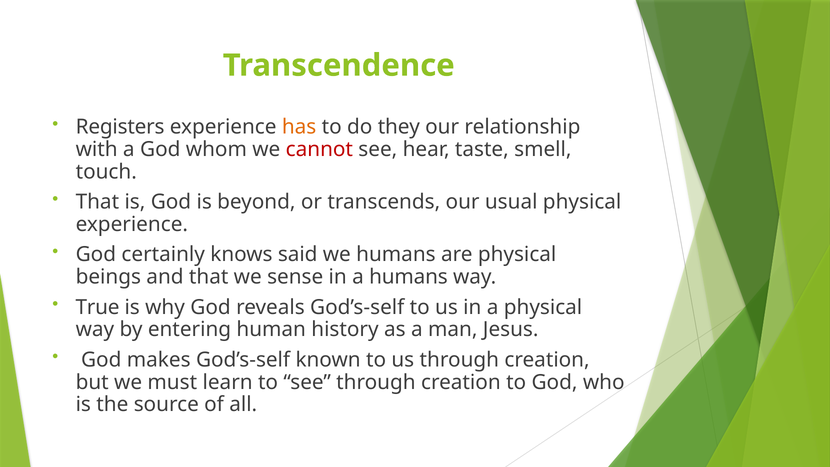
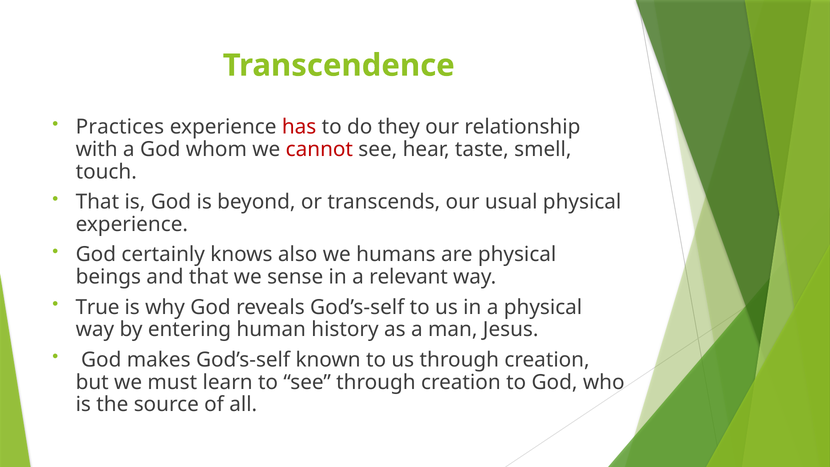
Registers: Registers -> Practices
has colour: orange -> red
said: said -> also
a humans: humans -> relevant
